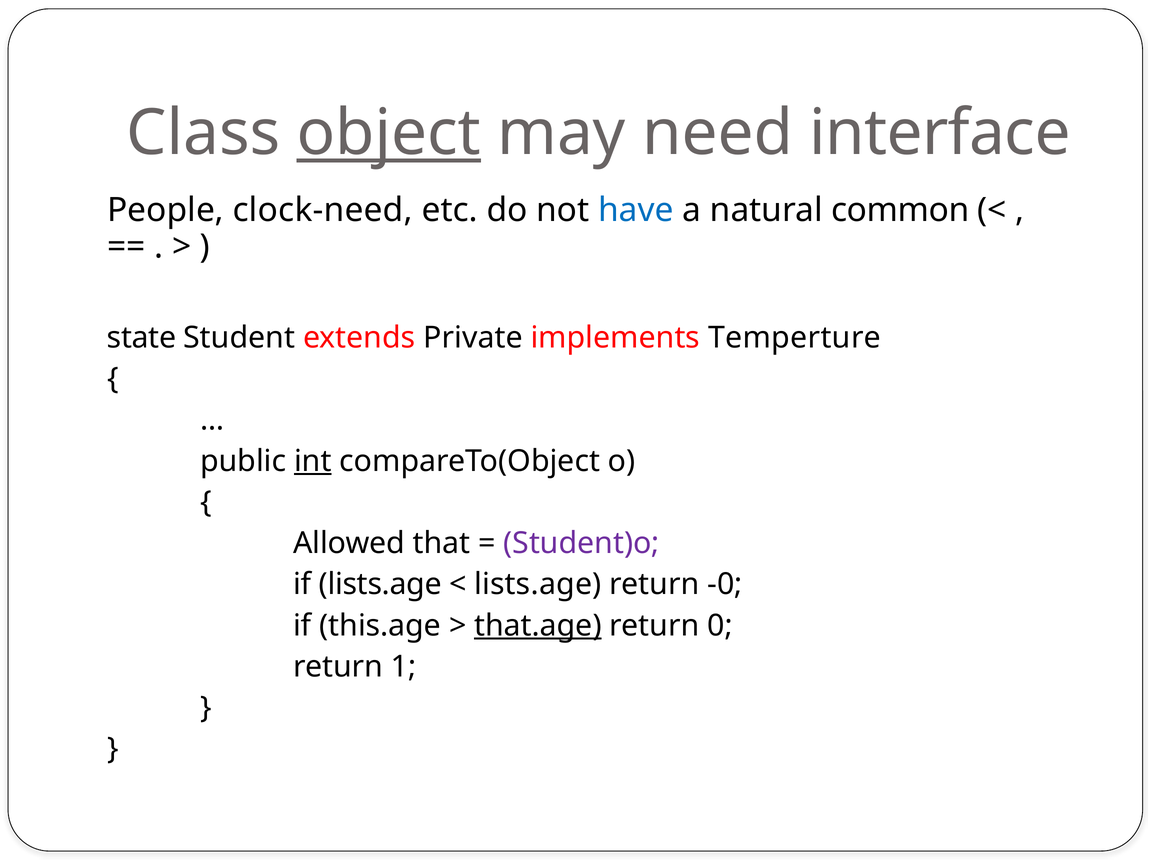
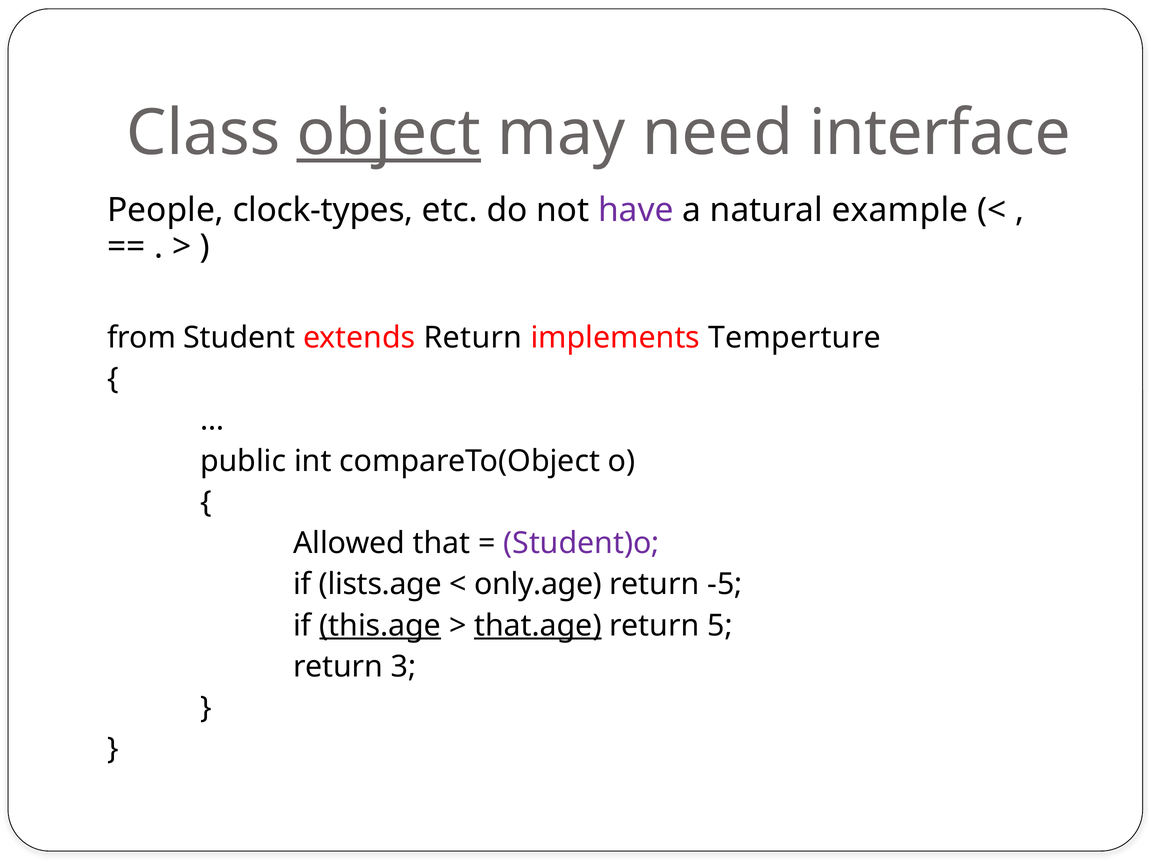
clock-need: clock-need -> clock-types
have colour: blue -> purple
common: common -> example
state: state -> from
extends Private: Private -> Return
int underline: present -> none
lists.age at (538, 585): lists.age -> only.age
-0: -0 -> -5
this.age underline: none -> present
0: 0 -> 5
1: 1 -> 3
